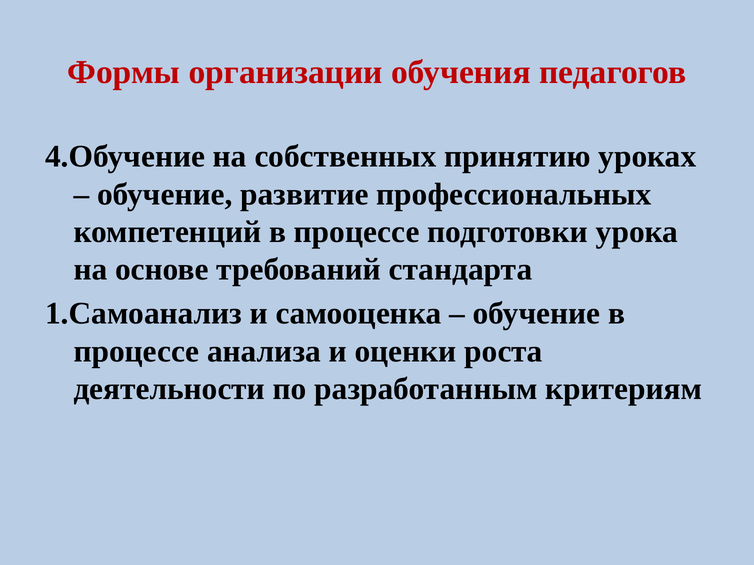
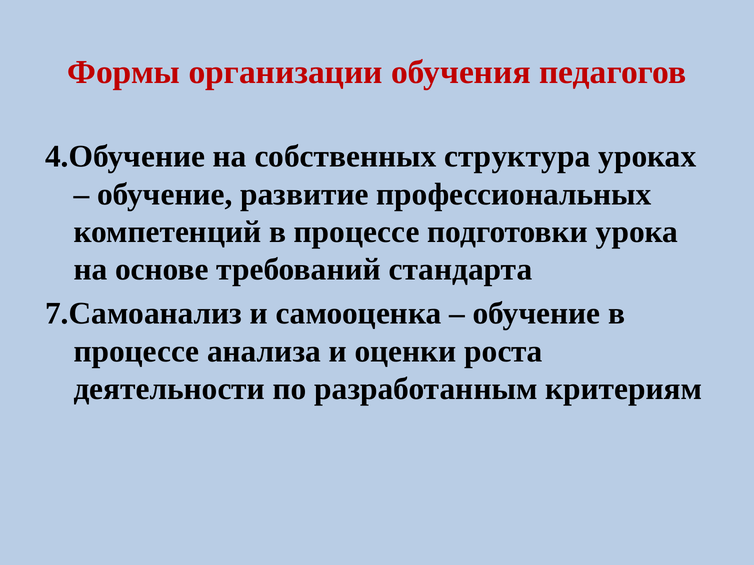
принятию: принятию -> структура
1.Самоанализ: 1.Самоанализ -> 7.Самоанализ
